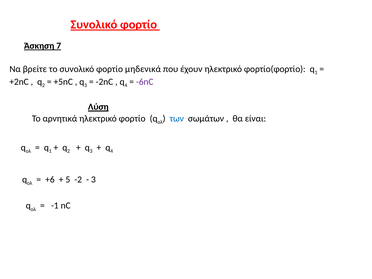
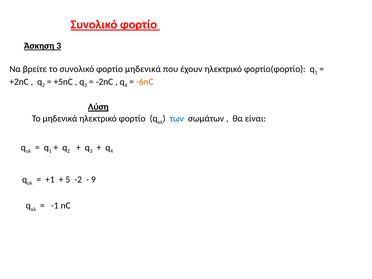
Άσκηση 7: 7 -> 3
-6nC colour: purple -> orange
Το αρνητικά: αρνητικά -> μηδενικά
+6: +6 -> +1
3 at (93, 180): 3 -> 9
